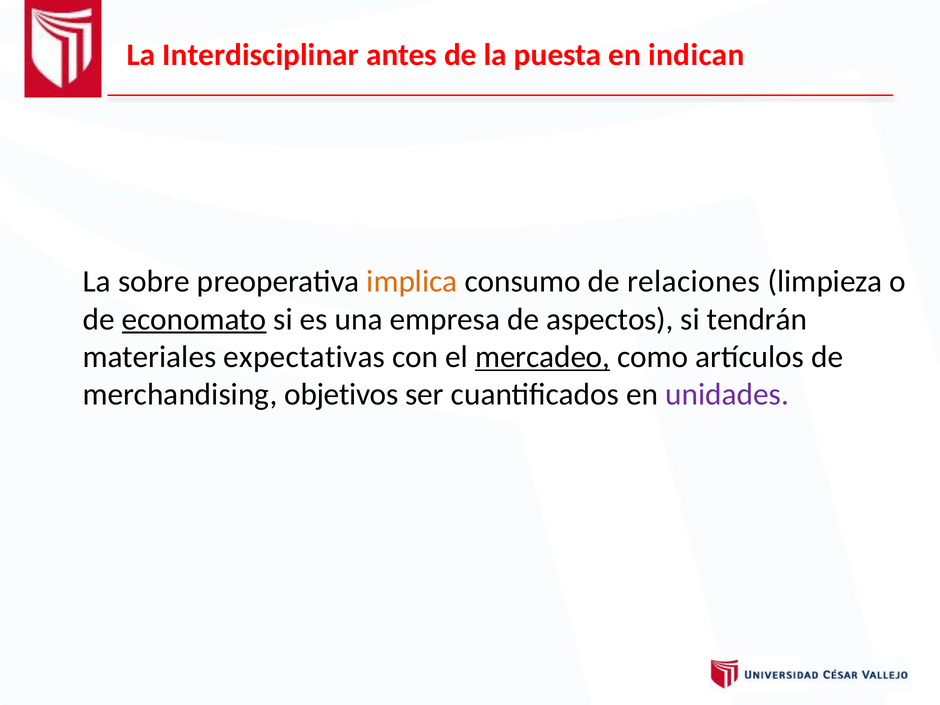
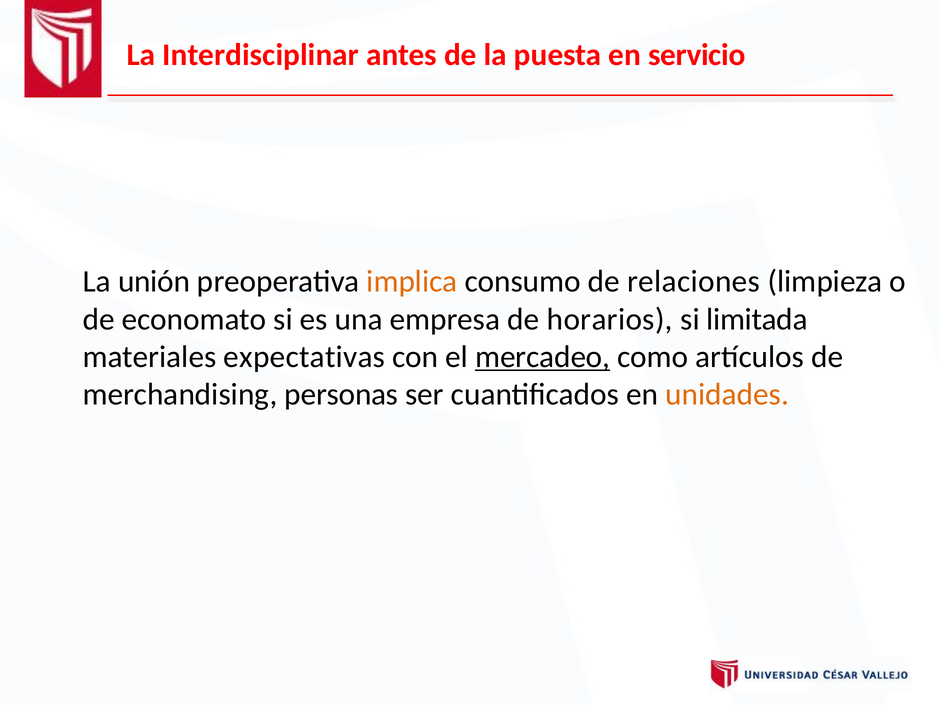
indican: indican -> servicio
sobre: sobre -> unión
economato underline: present -> none
aspectos: aspectos -> horarios
tendrán: tendrán -> limitada
objetivos: objetivos -> personas
unidades colour: purple -> orange
